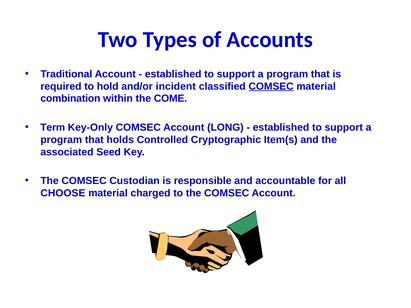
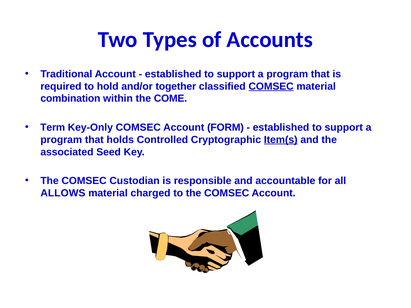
incident: incident -> together
LONG: LONG -> FORM
Item(s underline: none -> present
CHOOSE: CHOOSE -> ALLOWS
